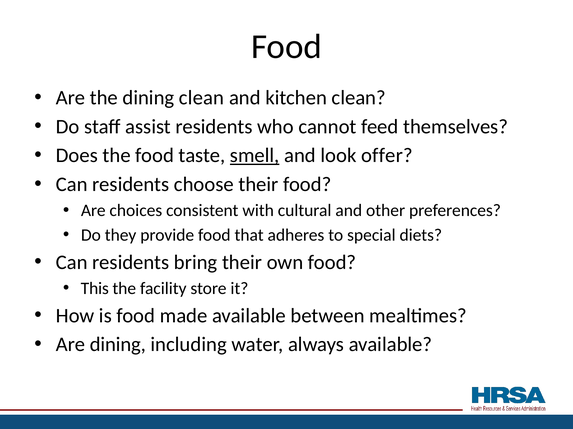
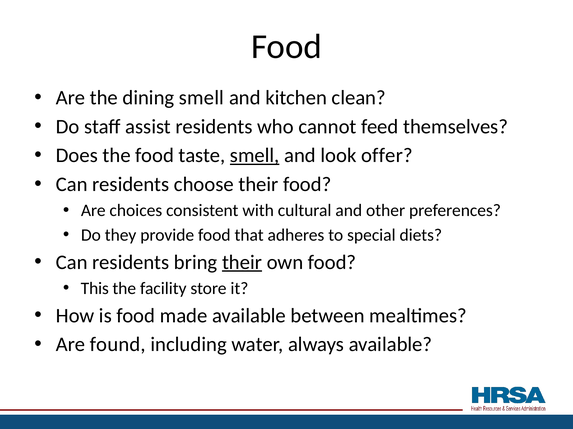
dining clean: clean -> smell
their at (242, 263) underline: none -> present
Are dining: dining -> found
